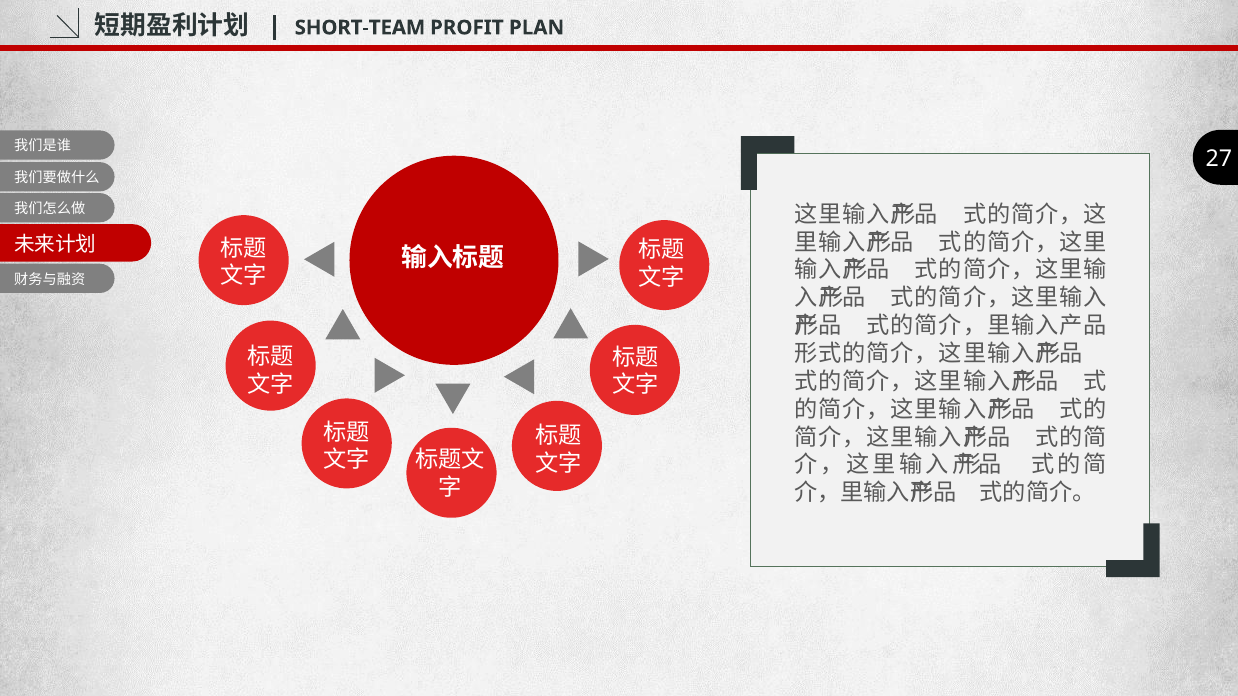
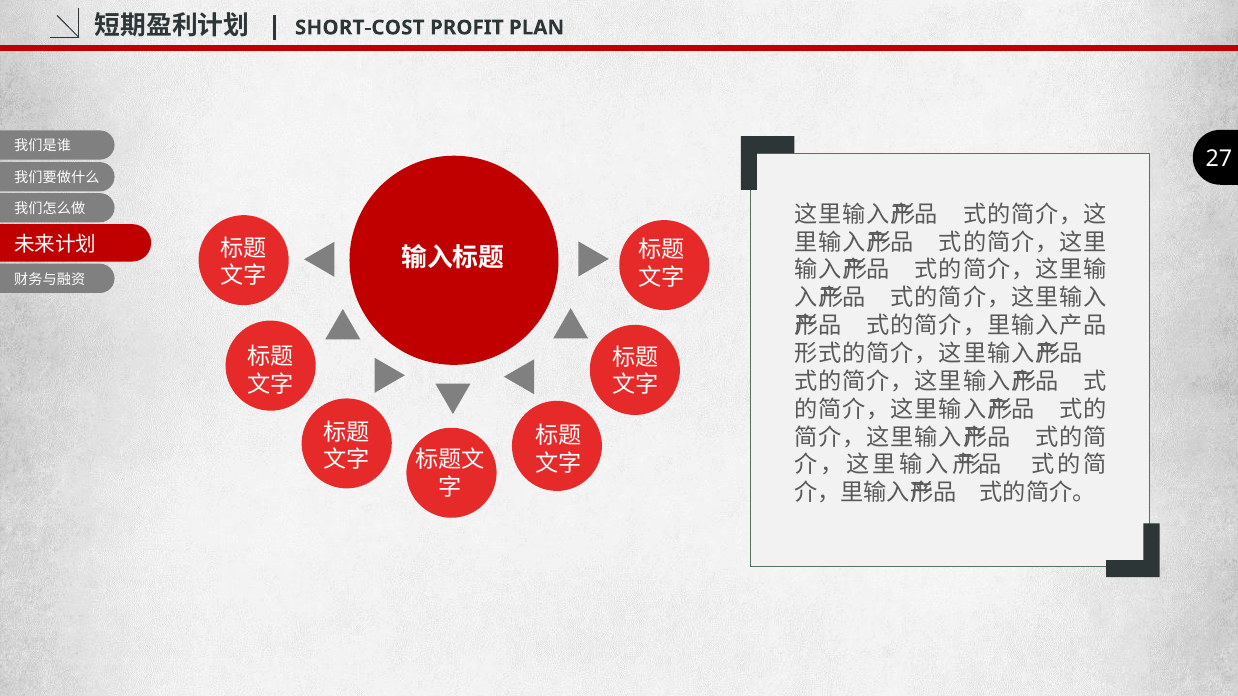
SHORT-TEAM: SHORT-TEAM -> SHORT-COST
